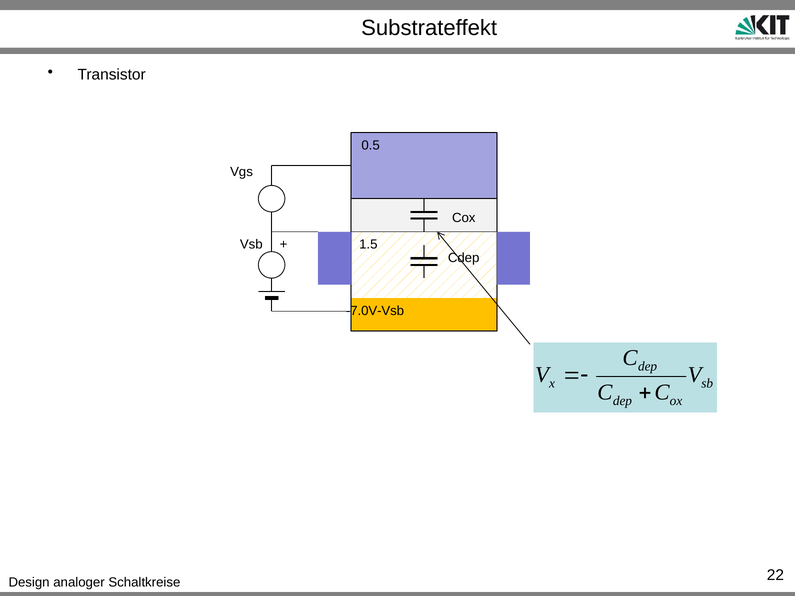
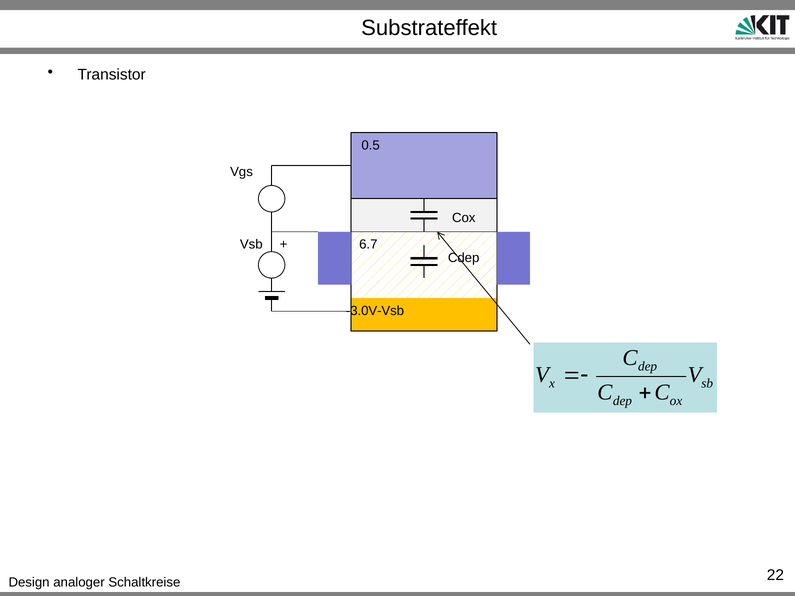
1.5: 1.5 -> 6.7
-7.0V-Vsb: -7.0V-Vsb -> -3.0V-Vsb
